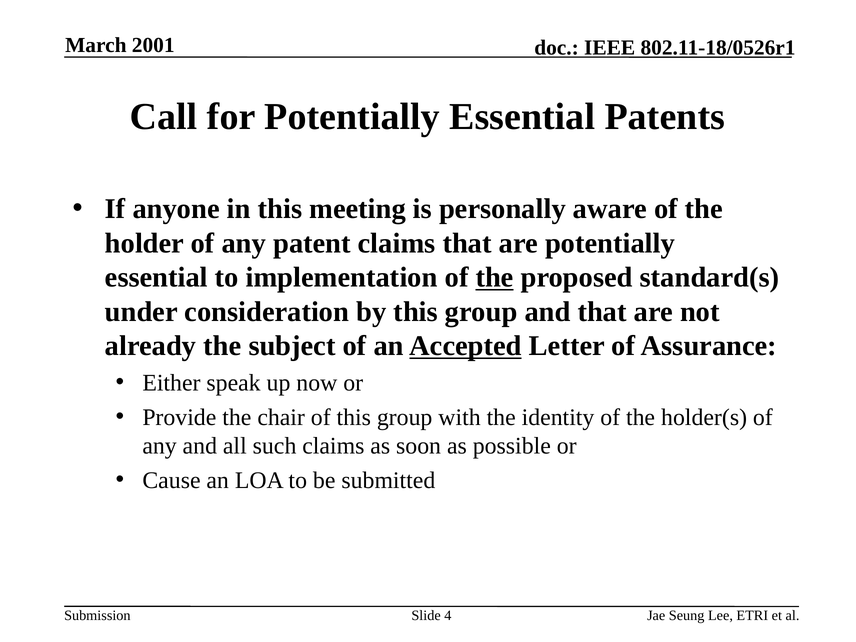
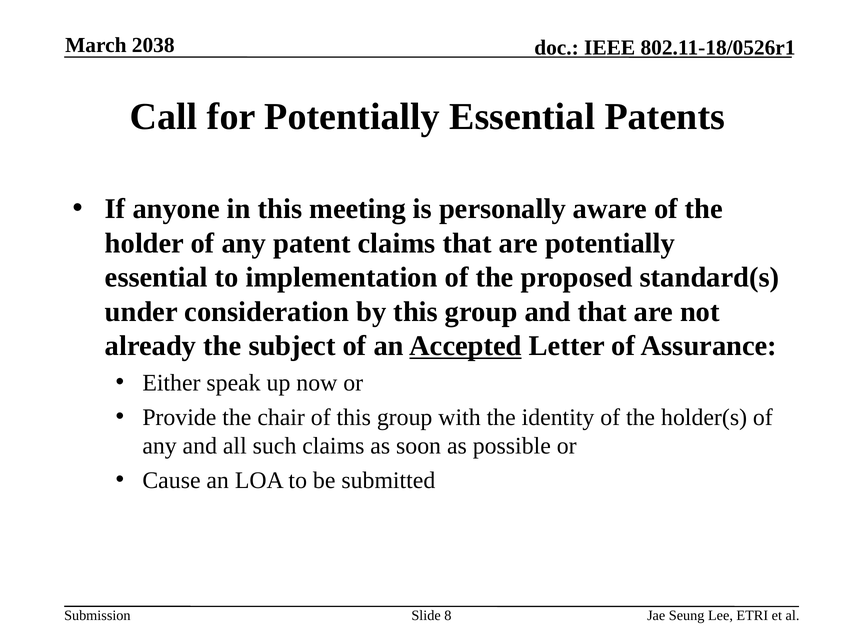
2001: 2001 -> 2038
the at (495, 277) underline: present -> none
4: 4 -> 8
